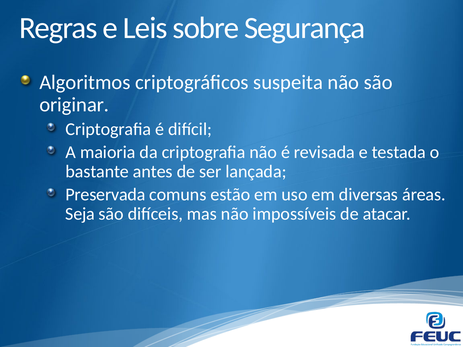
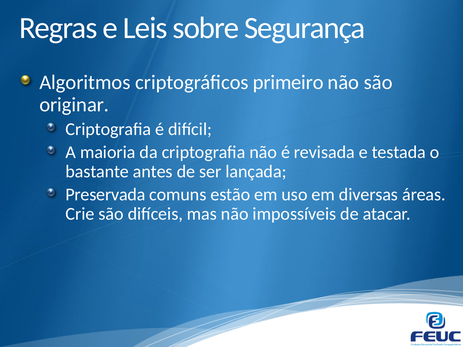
suspeita: suspeita -> primeiro
Seja: Seja -> Crie
